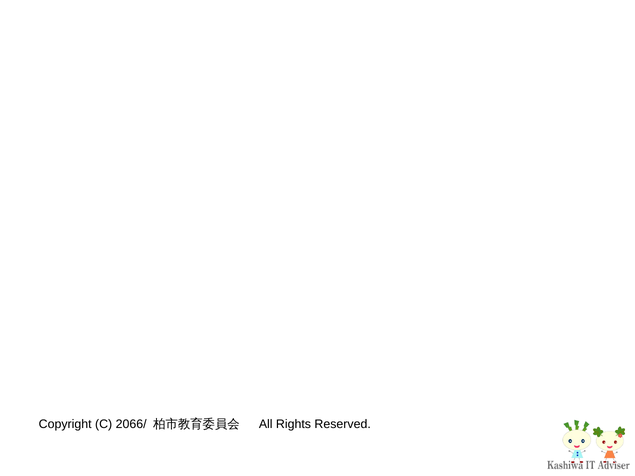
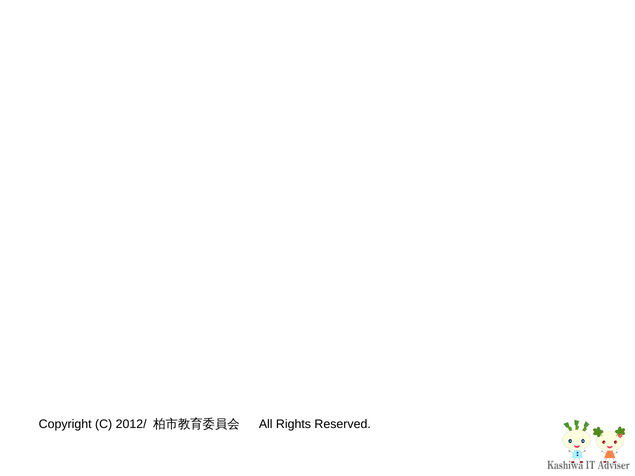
2066/: 2066/ -> 2012/
